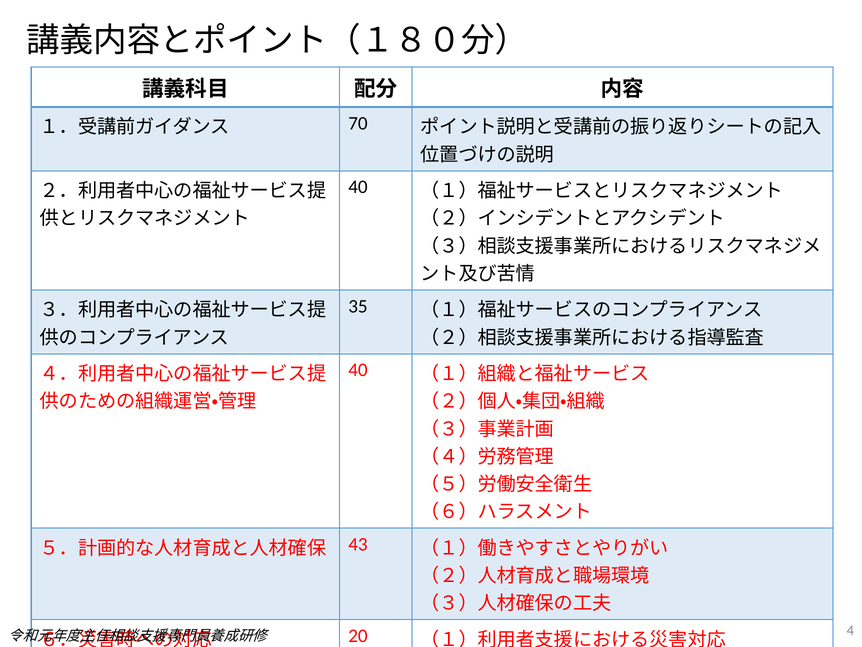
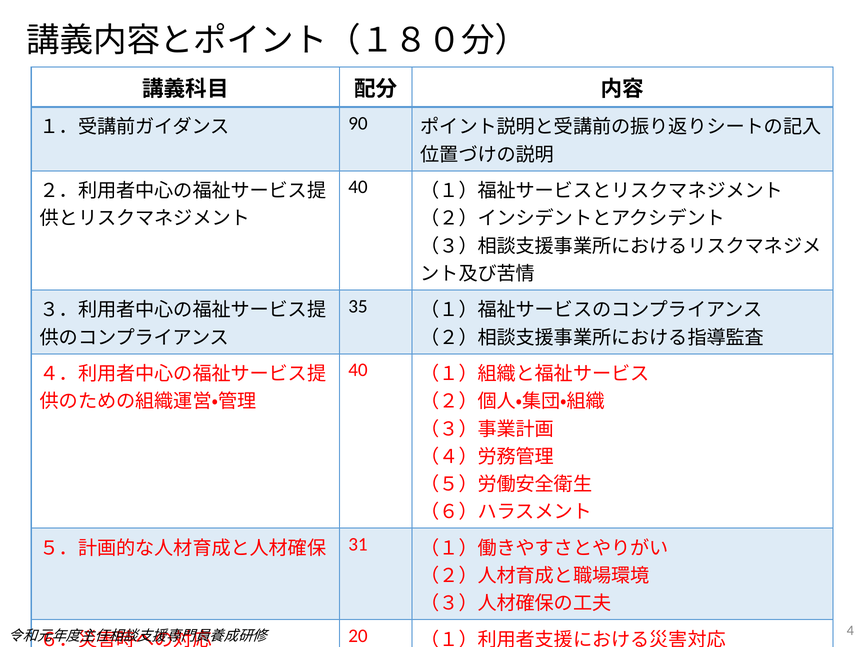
70: 70 -> 90
43: 43 -> 31
